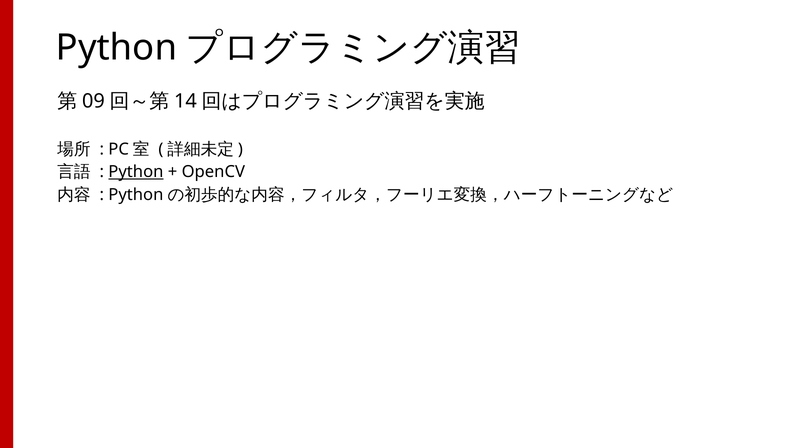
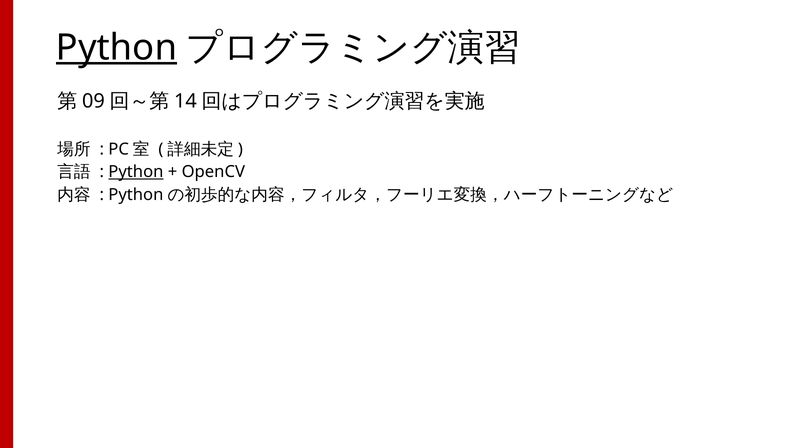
Python at (117, 48) underline: none -> present
